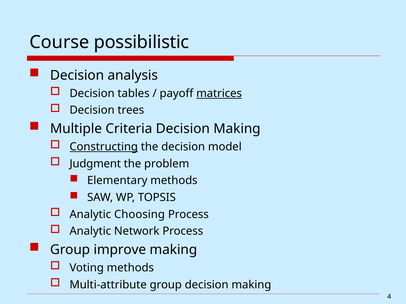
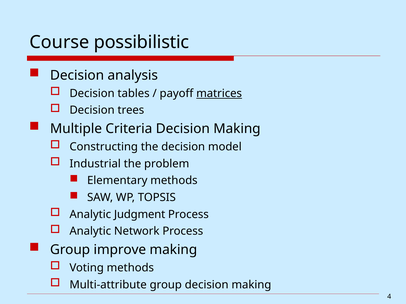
Constructing underline: present -> none
Judgment: Judgment -> Industrial
Choosing: Choosing -> Judgment
